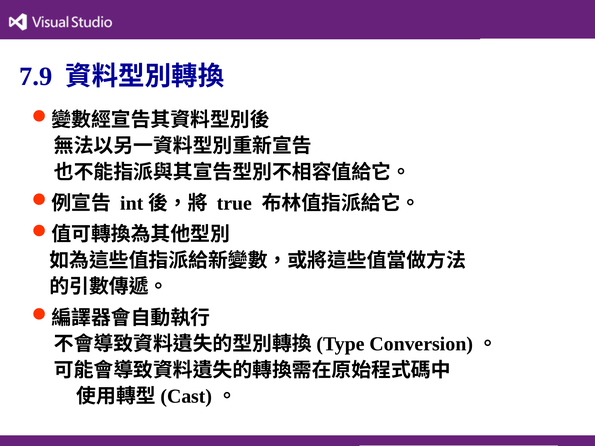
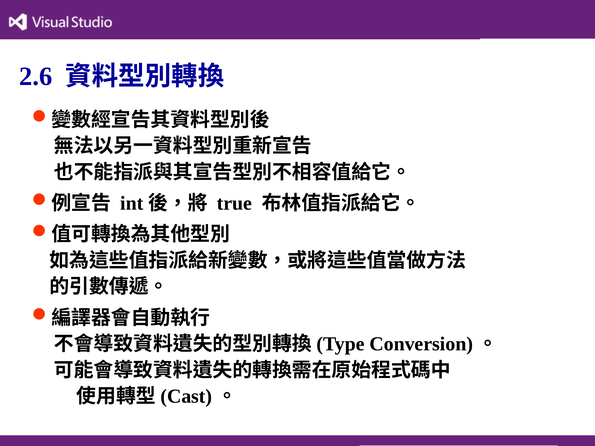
7.9: 7.9 -> 2.6
